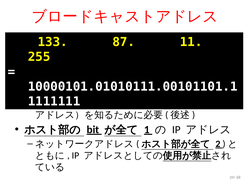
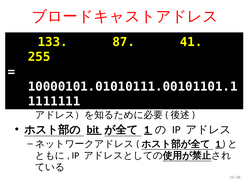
11: 11 -> 41
2 at (218, 144): 2 -> 1
